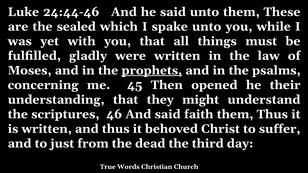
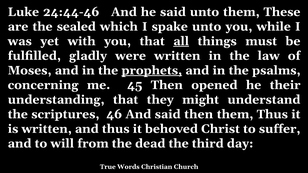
all underline: none -> present
said faith: faith -> then
just: just -> will
